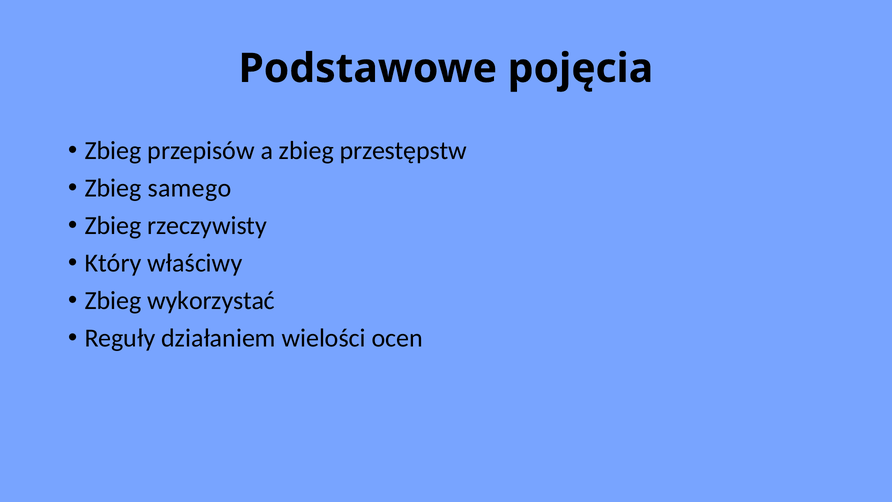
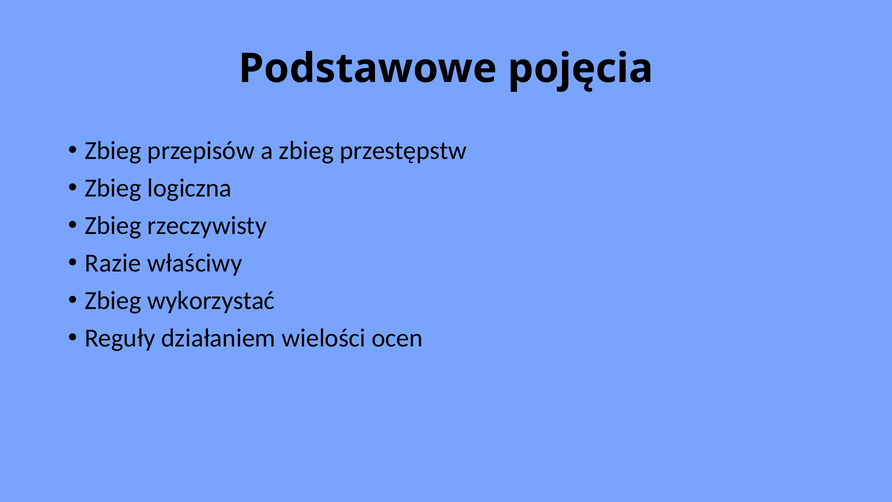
samego: samego -> logiczna
Który: Który -> Razie
